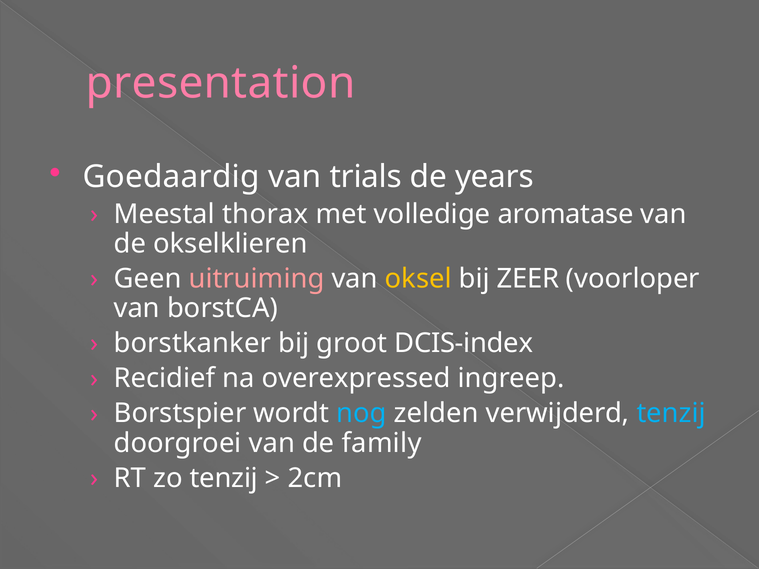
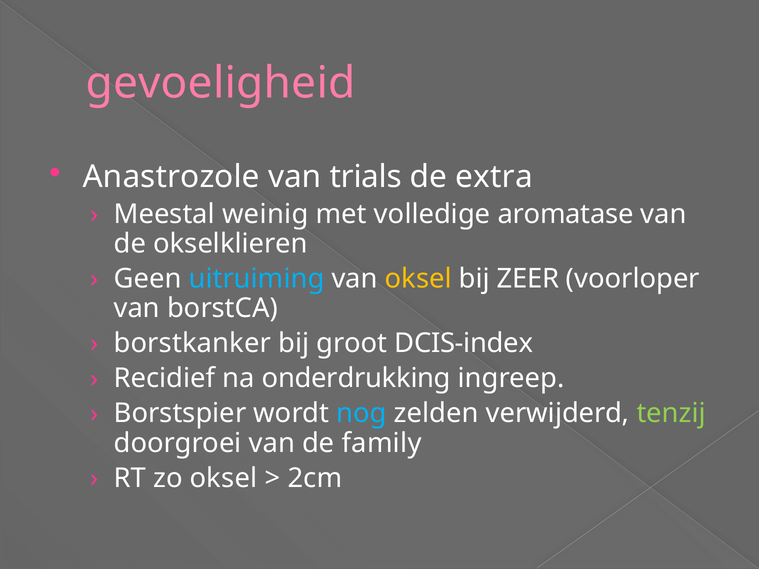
presentation: presentation -> gevoeligheid
Goedaardig: Goedaardig -> Anastrozole
years: years -> extra
thorax: thorax -> weinig
uitruiming colour: pink -> light blue
overexpressed: overexpressed -> onderdrukking
tenzij at (671, 414) colour: light blue -> light green
zo tenzij: tenzij -> oksel
